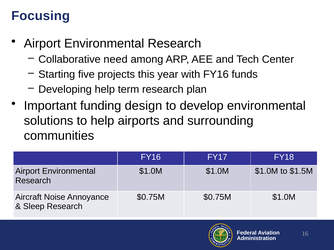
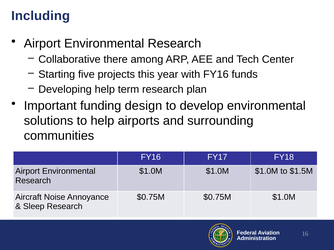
Focusing: Focusing -> Including
need: need -> there
